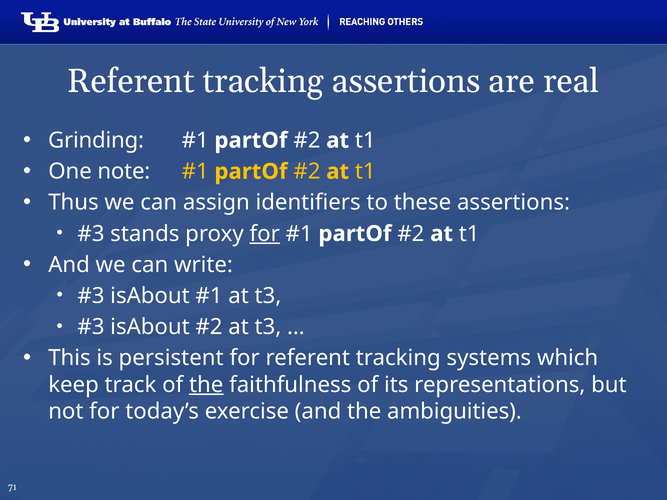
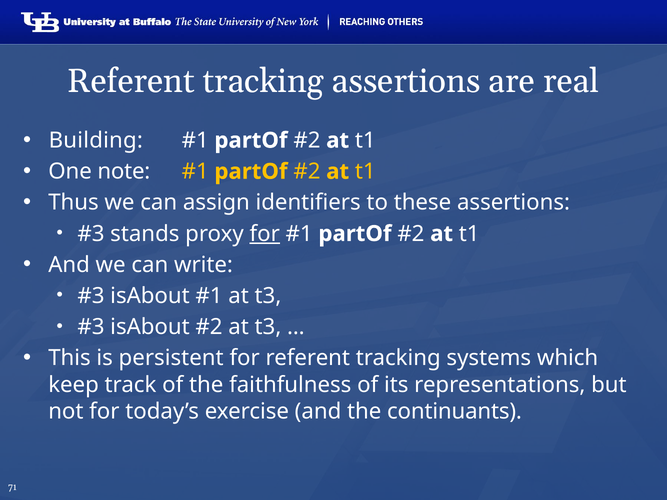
Grinding: Grinding -> Building
the at (206, 385) underline: present -> none
ambiguities: ambiguities -> continuants
